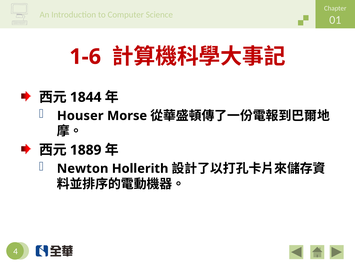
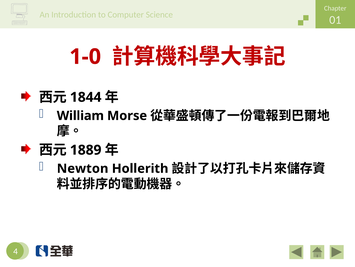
1-6: 1-6 -> 1-0
Houser: Houser -> William
